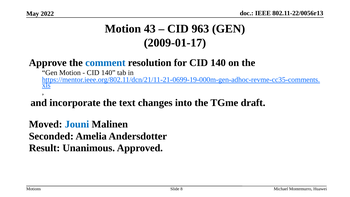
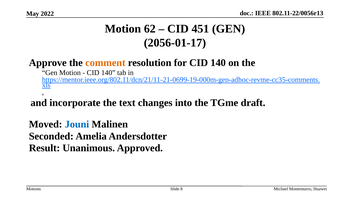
43: 43 -> 62
963: 963 -> 451
2009-01-17: 2009-01-17 -> 2056-01-17
comment colour: blue -> orange
